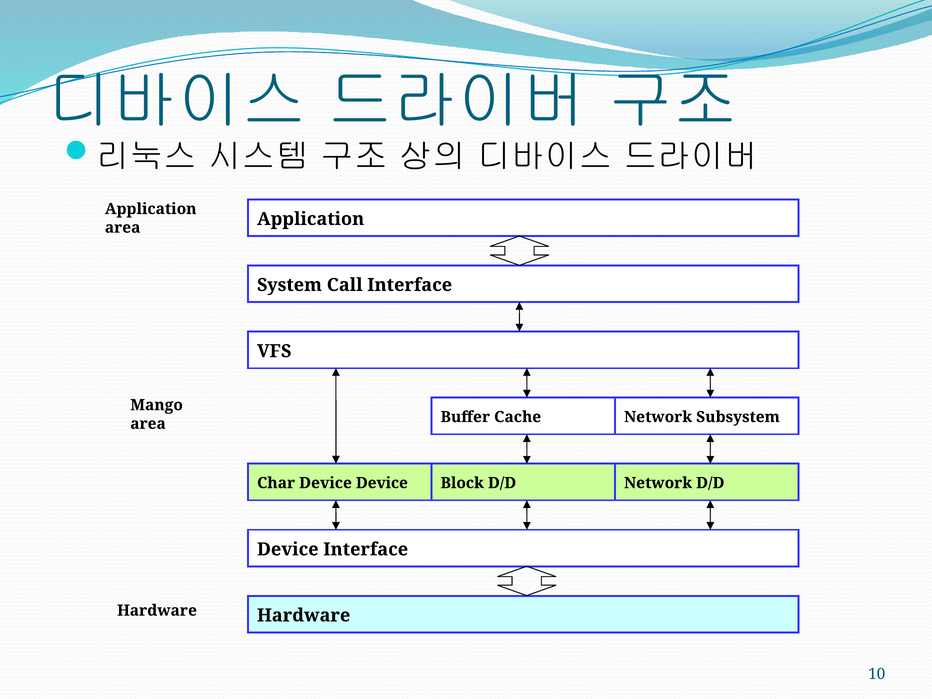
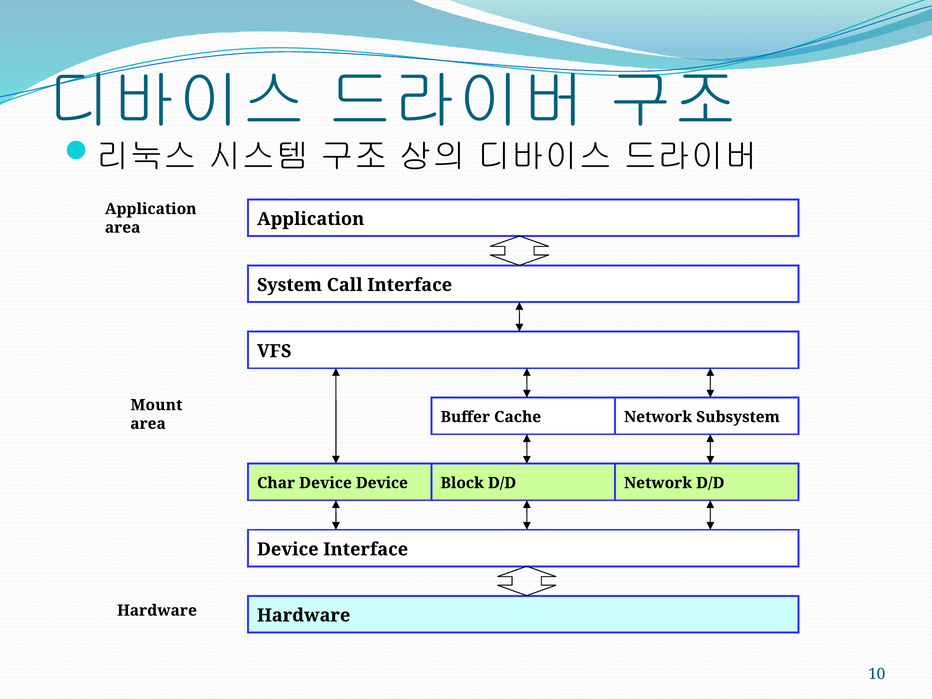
Mango: Mango -> Mount
